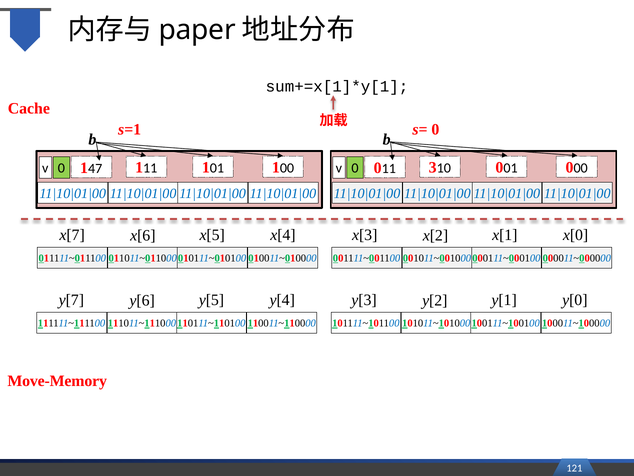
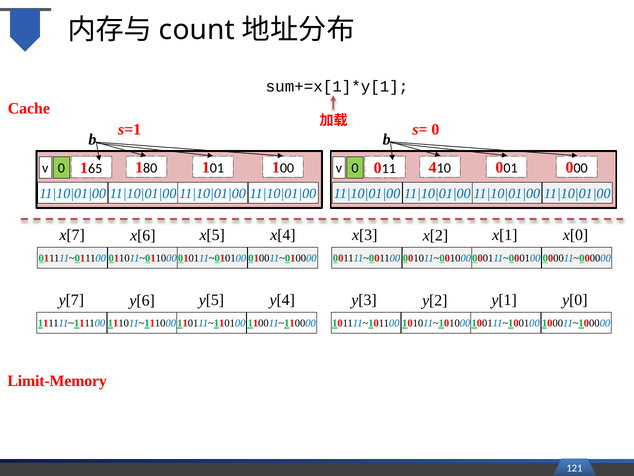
paper: paper -> count
47: 47 -> 65
11 at (150, 168): 11 -> 80
3: 3 -> 4
Move-Memory: Move-Memory -> Limit-Memory
